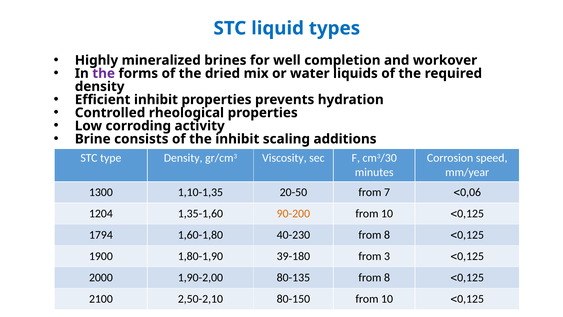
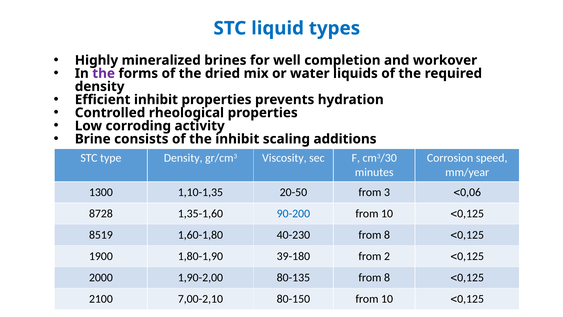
7: 7 -> 3
1204: 1204 -> 8728
90-200 colour: orange -> blue
1794: 1794 -> 8519
3: 3 -> 2
2,50-2,10: 2,50-2,10 -> 7,00-2,10
